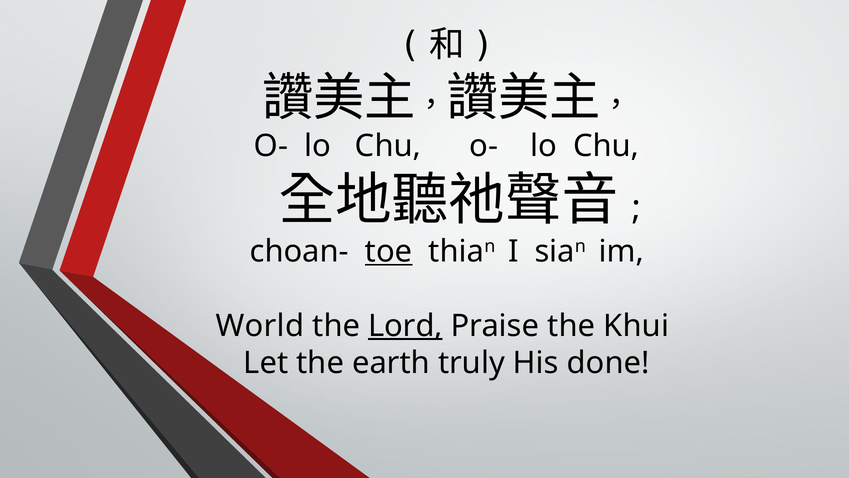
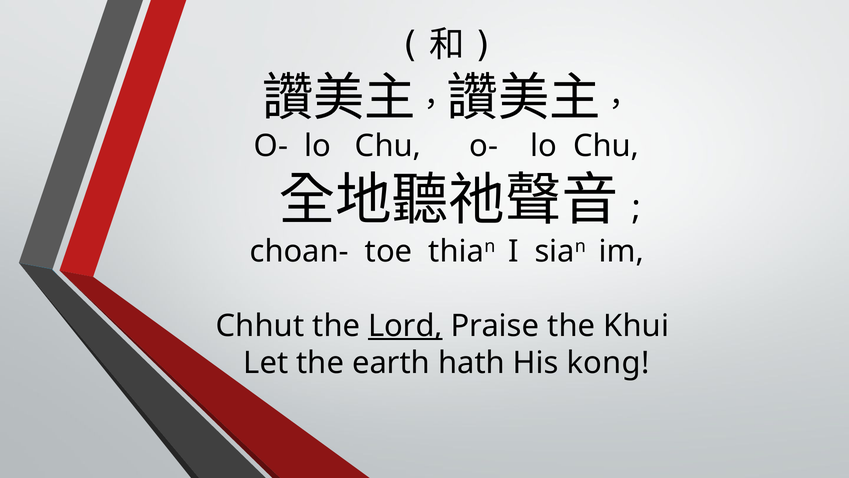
toe underline: present -> none
World: World -> Chhut
truly: truly -> hath
done: done -> kong
